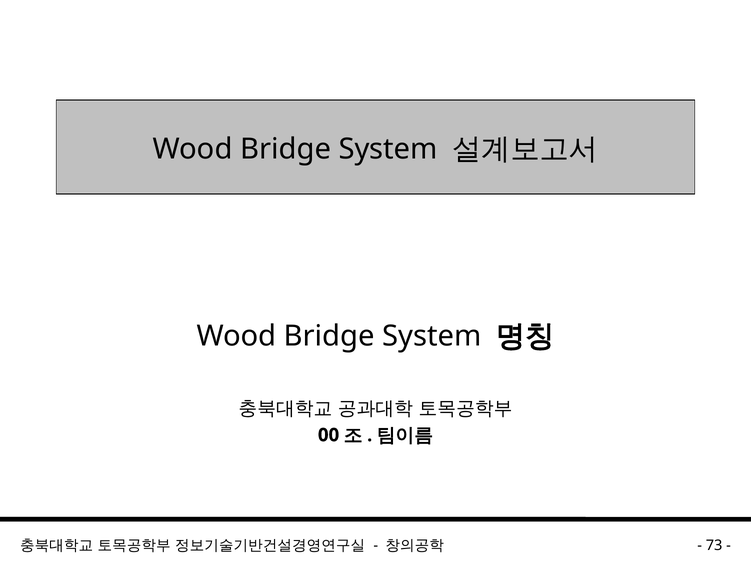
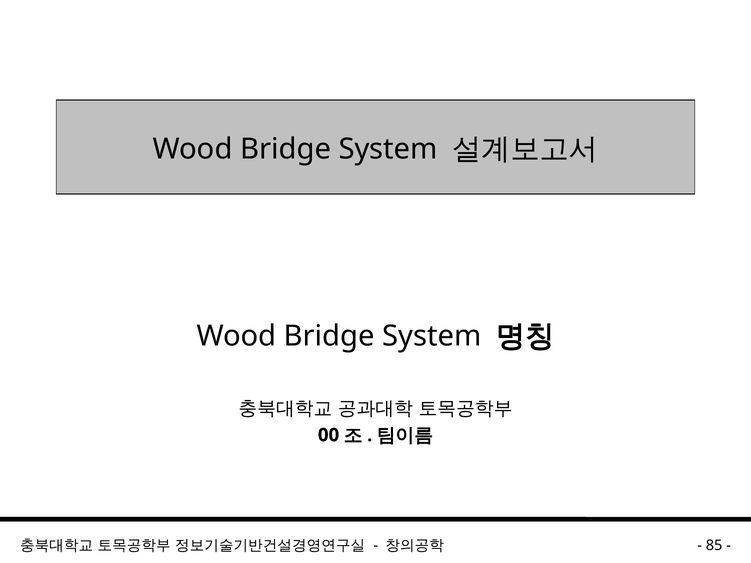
73: 73 -> 85
